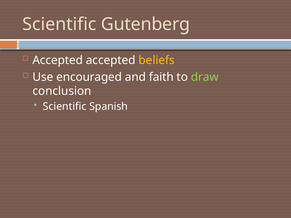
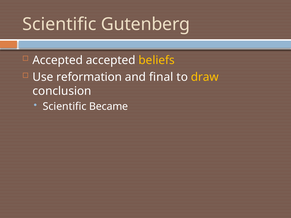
encouraged: encouraged -> reformation
faith: faith -> final
draw colour: light green -> yellow
Spanish: Spanish -> Became
